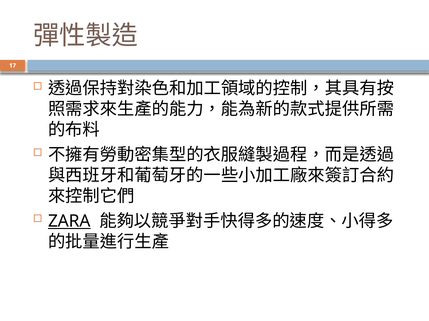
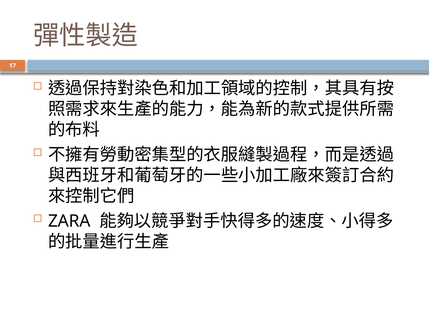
ZARA underline: present -> none
